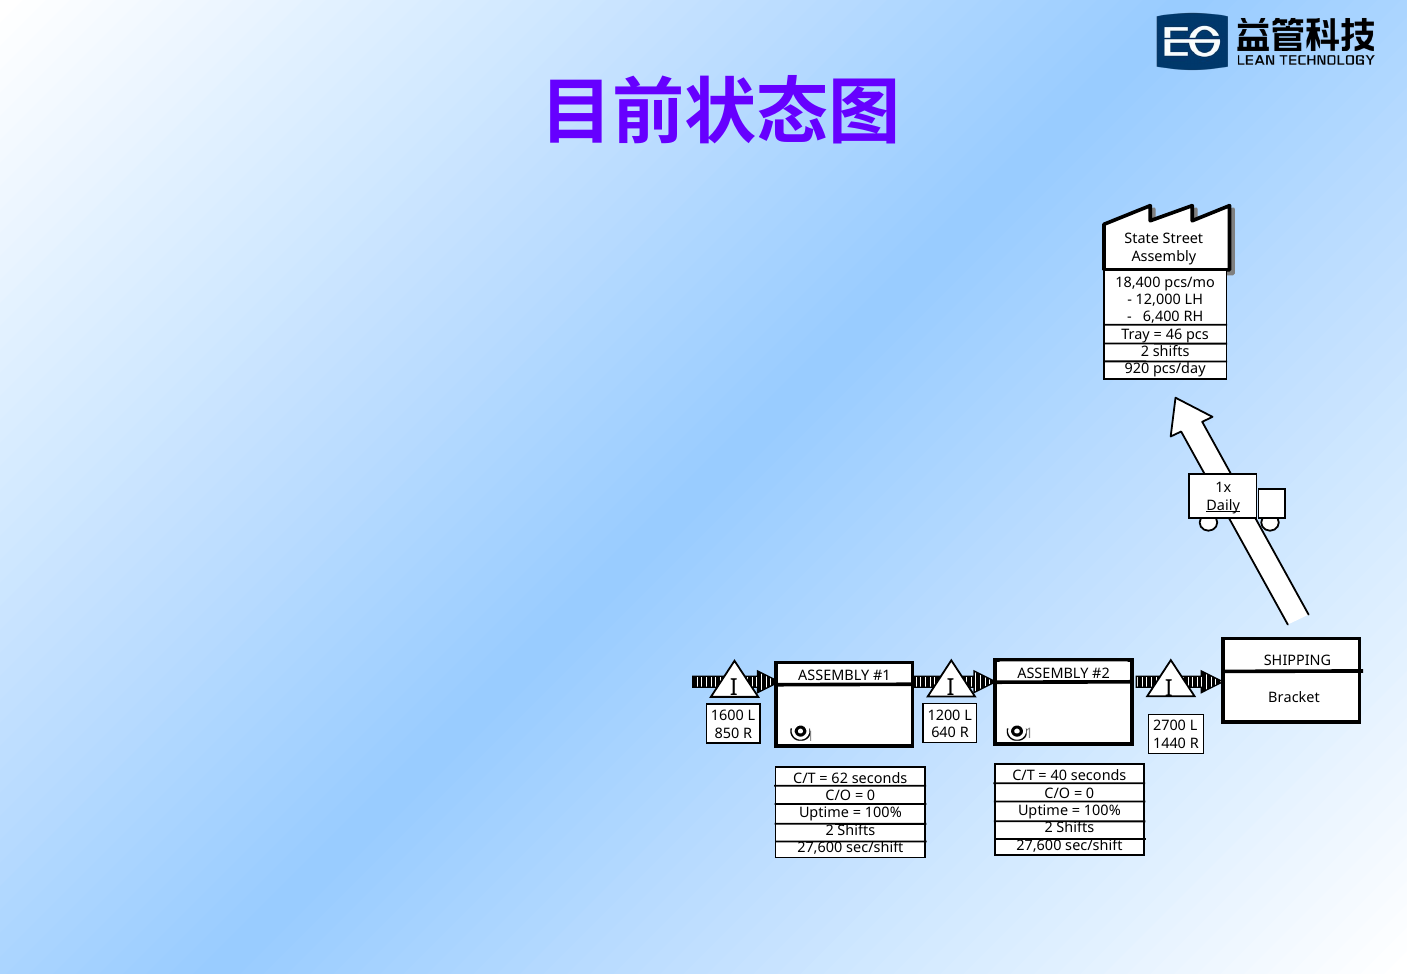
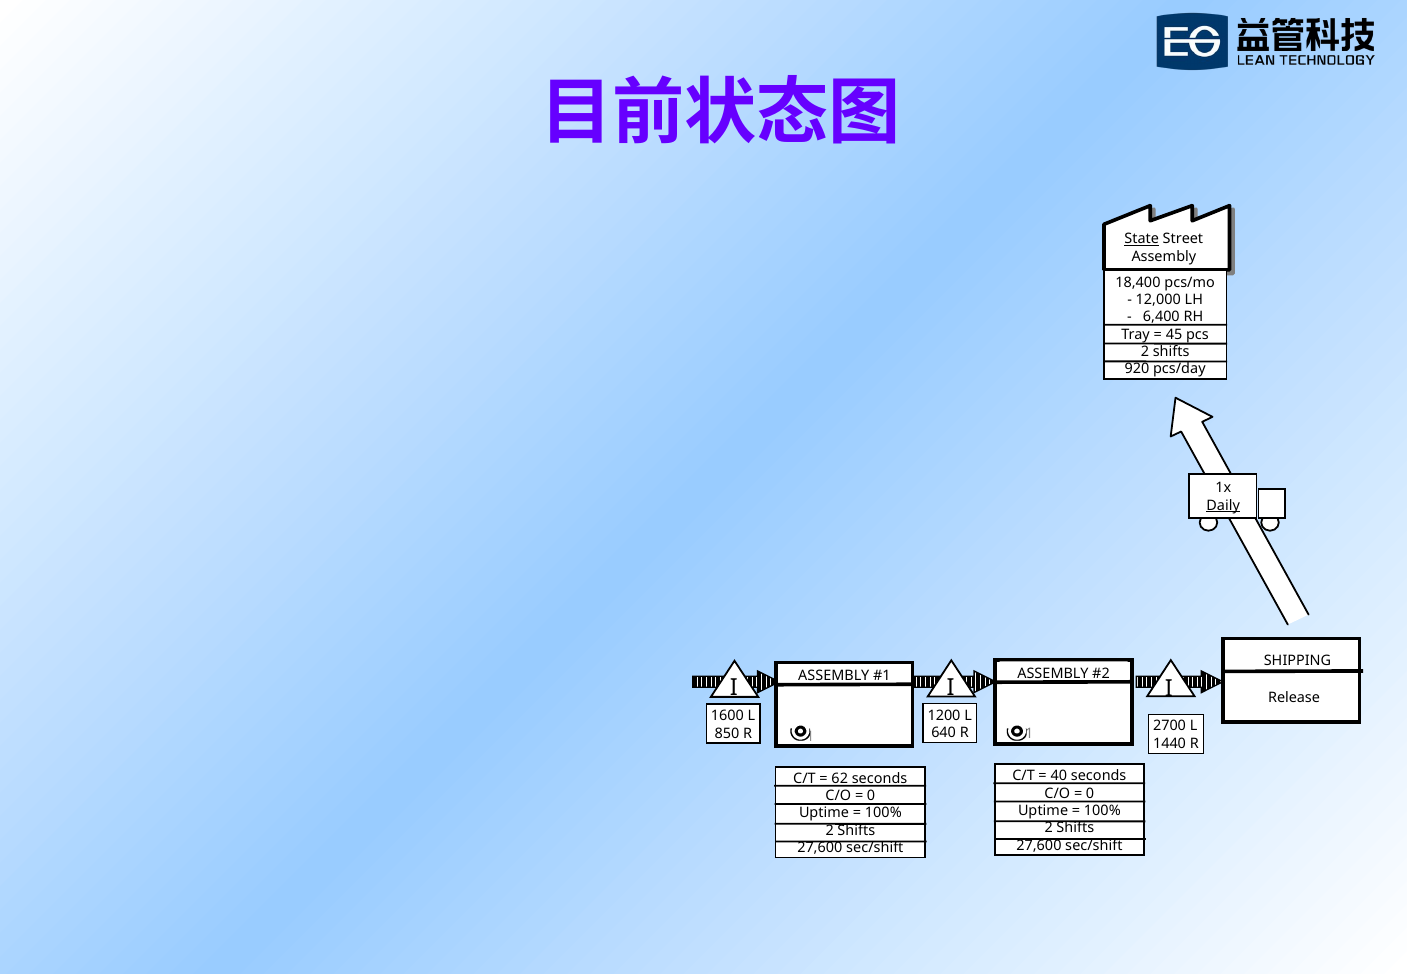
State underline: none -> present
46: 46 -> 45
Bracket: Bracket -> Release
